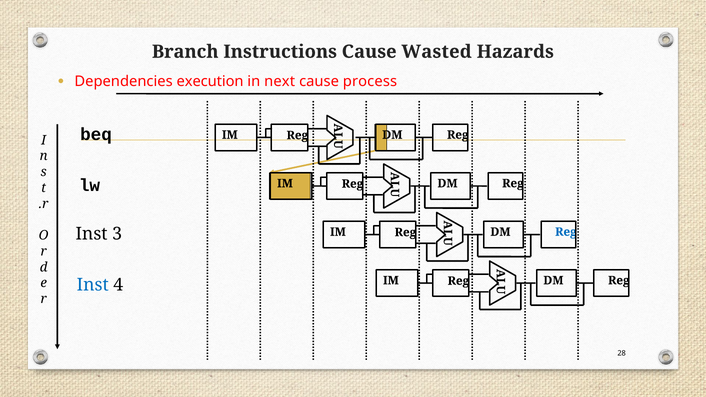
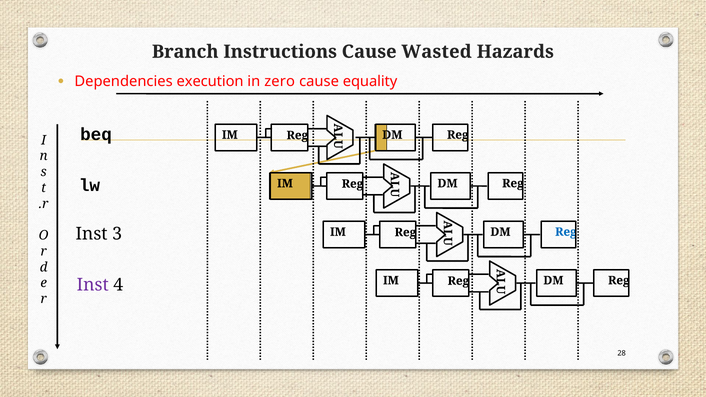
next: next -> zero
process: process -> equality
Inst at (93, 285) colour: blue -> purple
